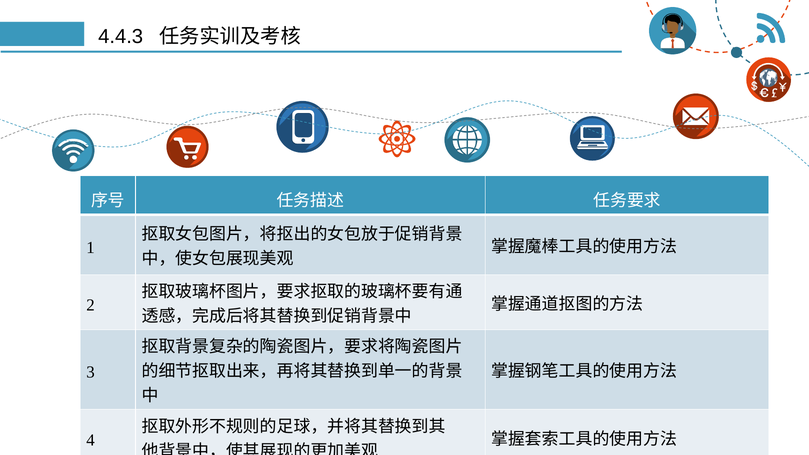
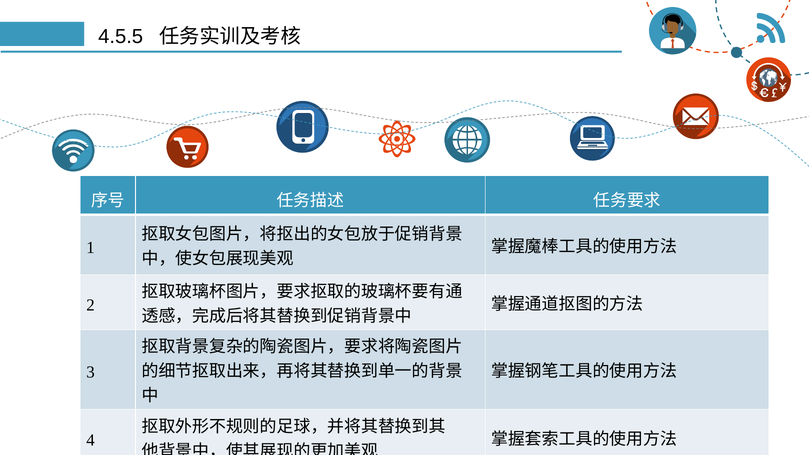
4.4.3: 4.4.3 -> 4.5.5
